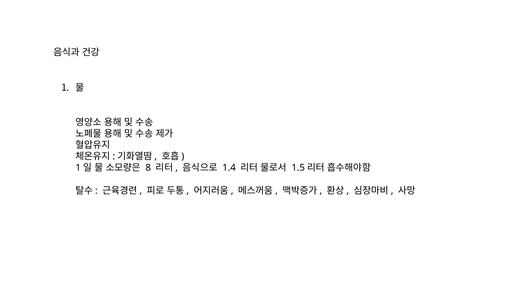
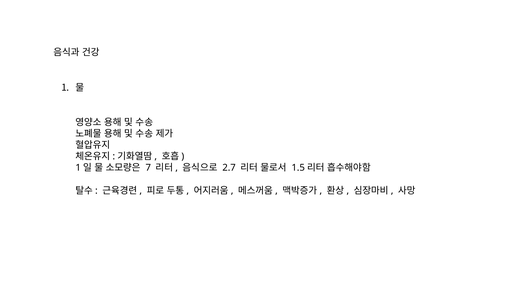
8: 8 -> 7
1.4: 1.4 -> 2.7
